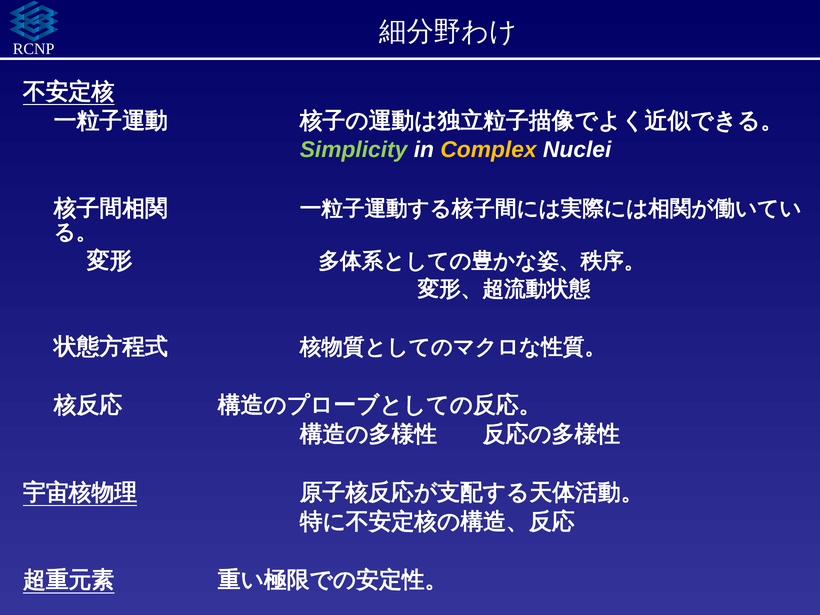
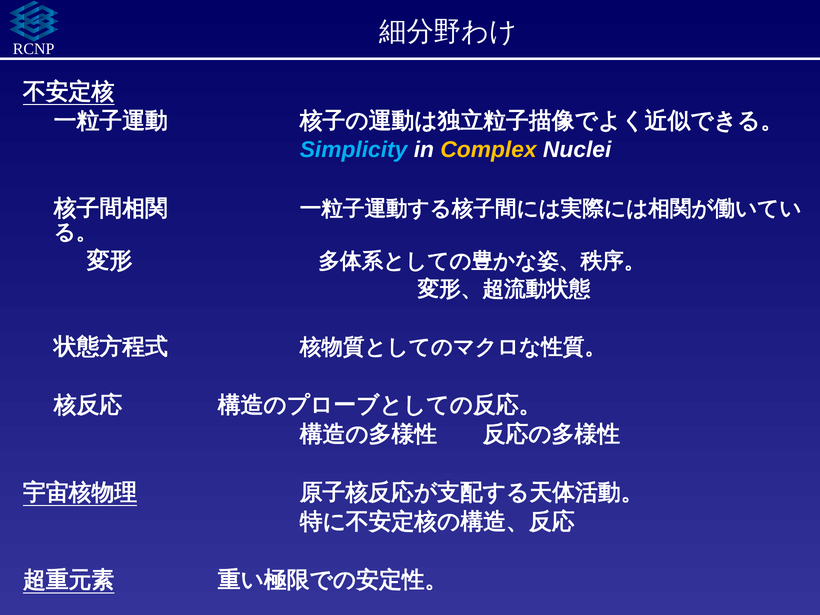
Simplicity colour: light green -> light blue
